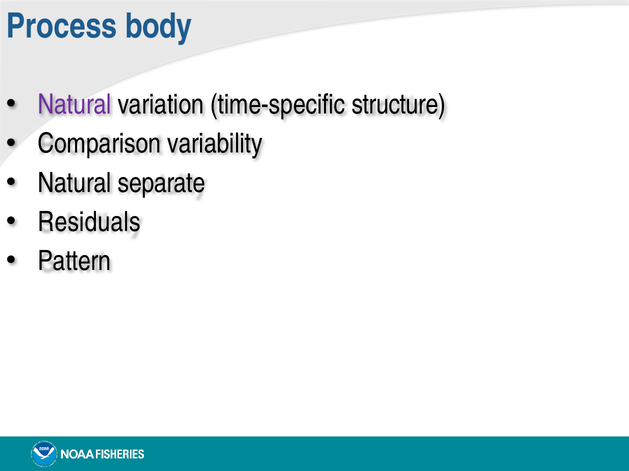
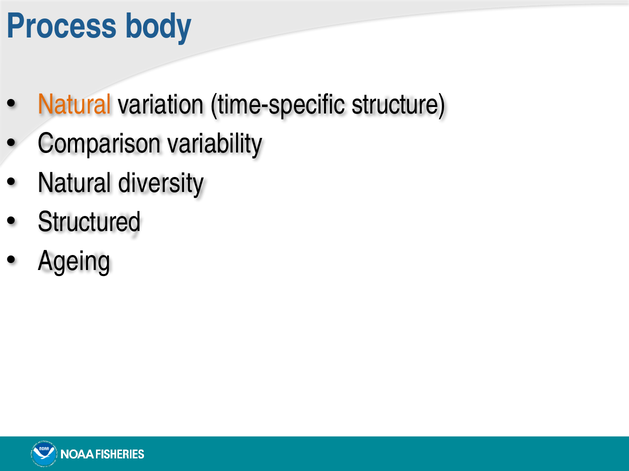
Natural at (75, 105) colour: purple -> orange
separate: separate -> diversity
Residuals: Residuals -> Structured
Pattern: Pattern -> Ageing
